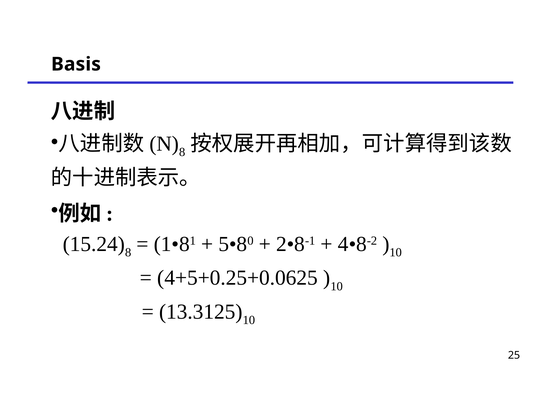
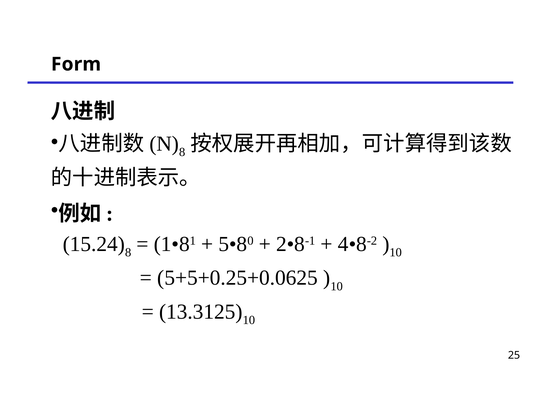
Basis: Basis -> Form
4+5+0.25+0.0625: 4+5+0.25+0.0625 -> 5+5+0.25+0.0625
